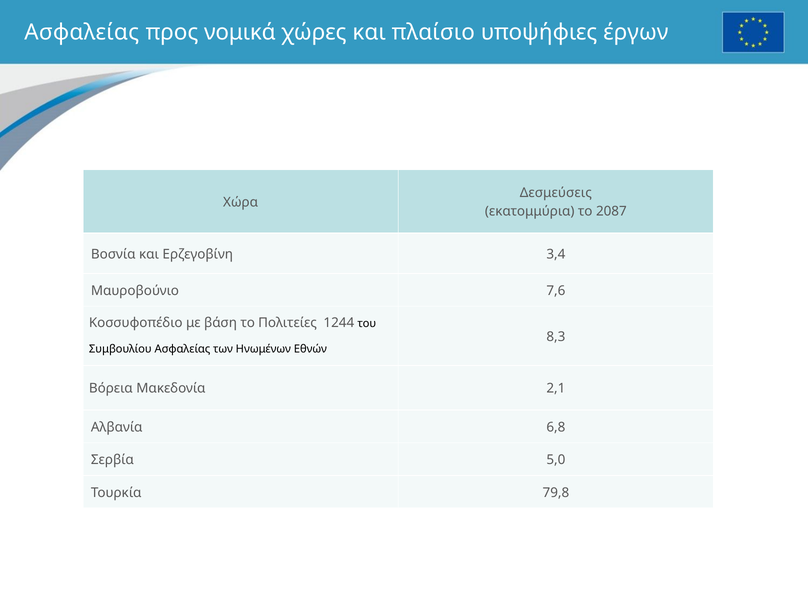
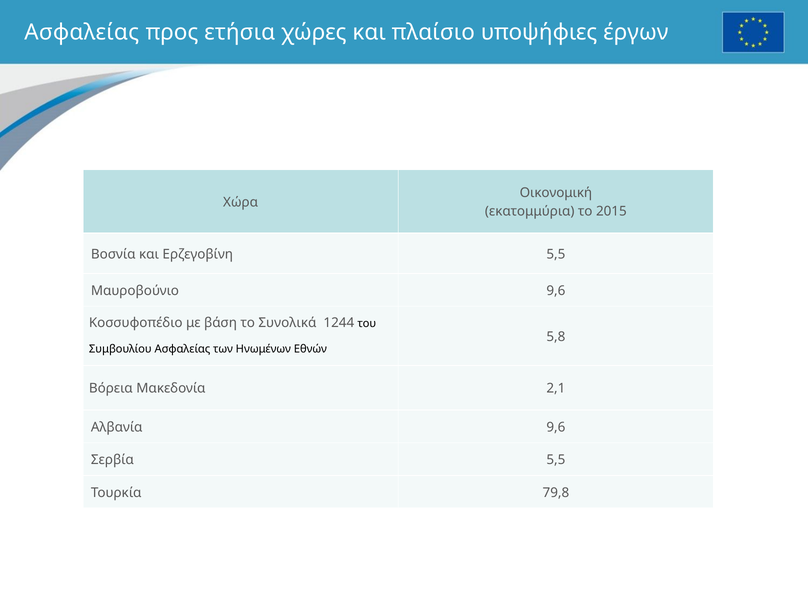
νομικά: νομικά -> ετήσια
Δεσμεύσεις: Δεσμεύσεις -> Οικονομική
2087: 2087 -> 2015
Ερζεγοβίνη 3,4: 3,4 -> 5,5
Μαυροβούνιο 7,6: 7,6 -> 9,6
Πολιτείες: Πολιτείες -> Συνολικά
8,3: 8,3 -> 5,8
Αλβανία 6,8: 6,8 -> 9,6
Σερβία 5,0: 5,0 -> 5,5
